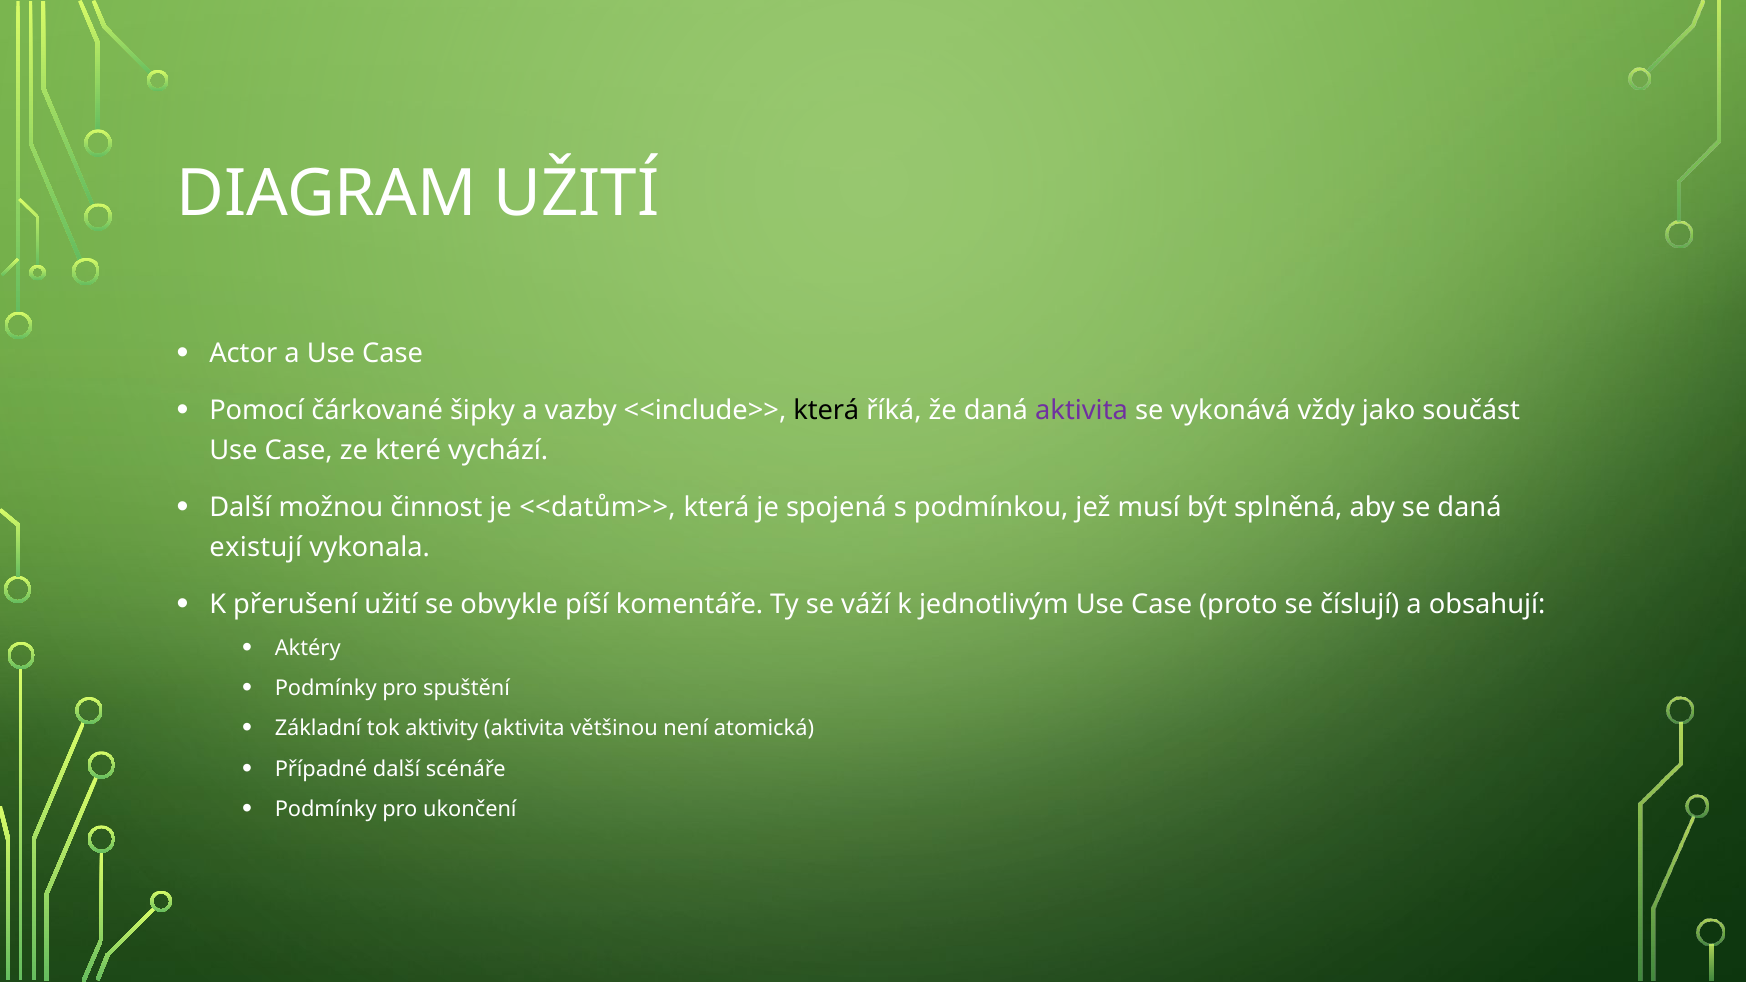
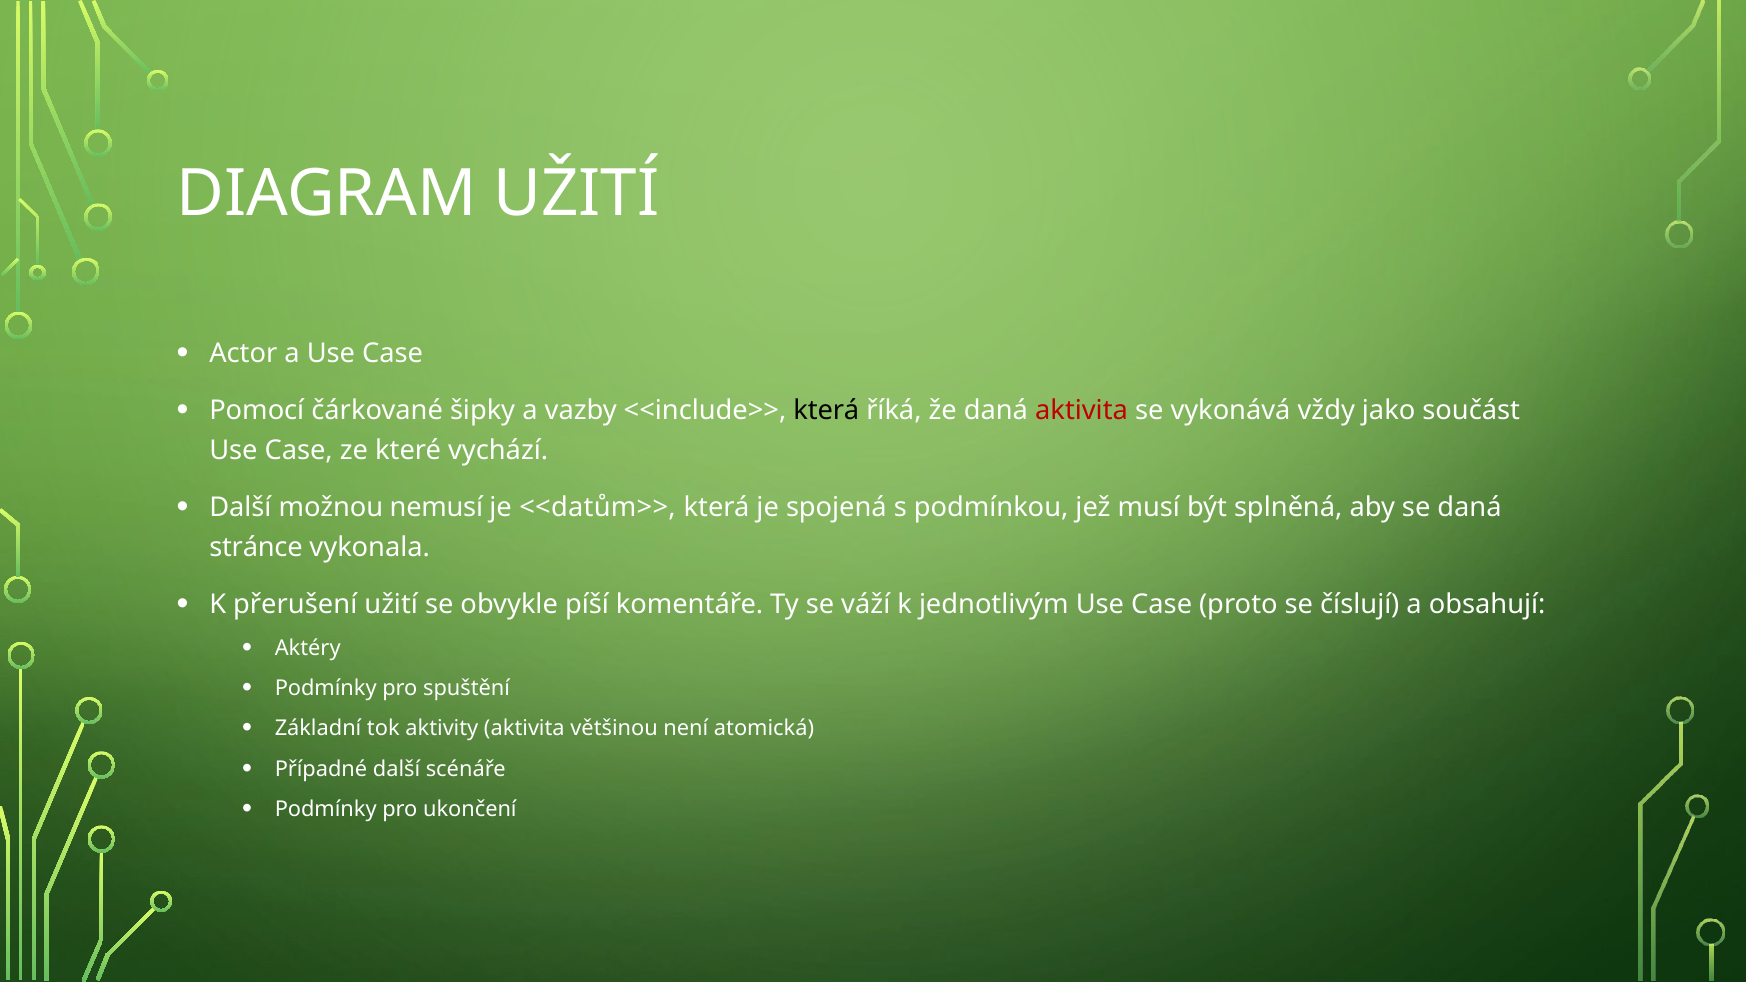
aktivita at (1082, 411) colour: purple -> red
činnost: činnost -> nemusí
existují: existují -> stránce
